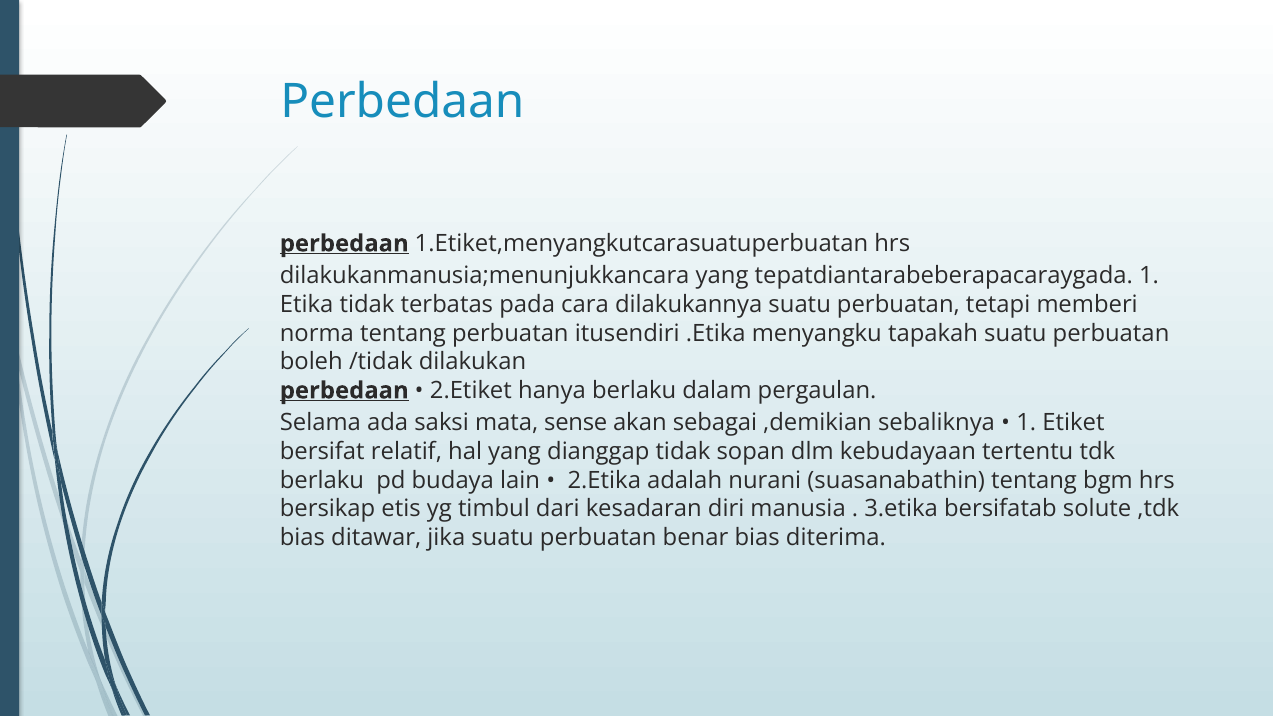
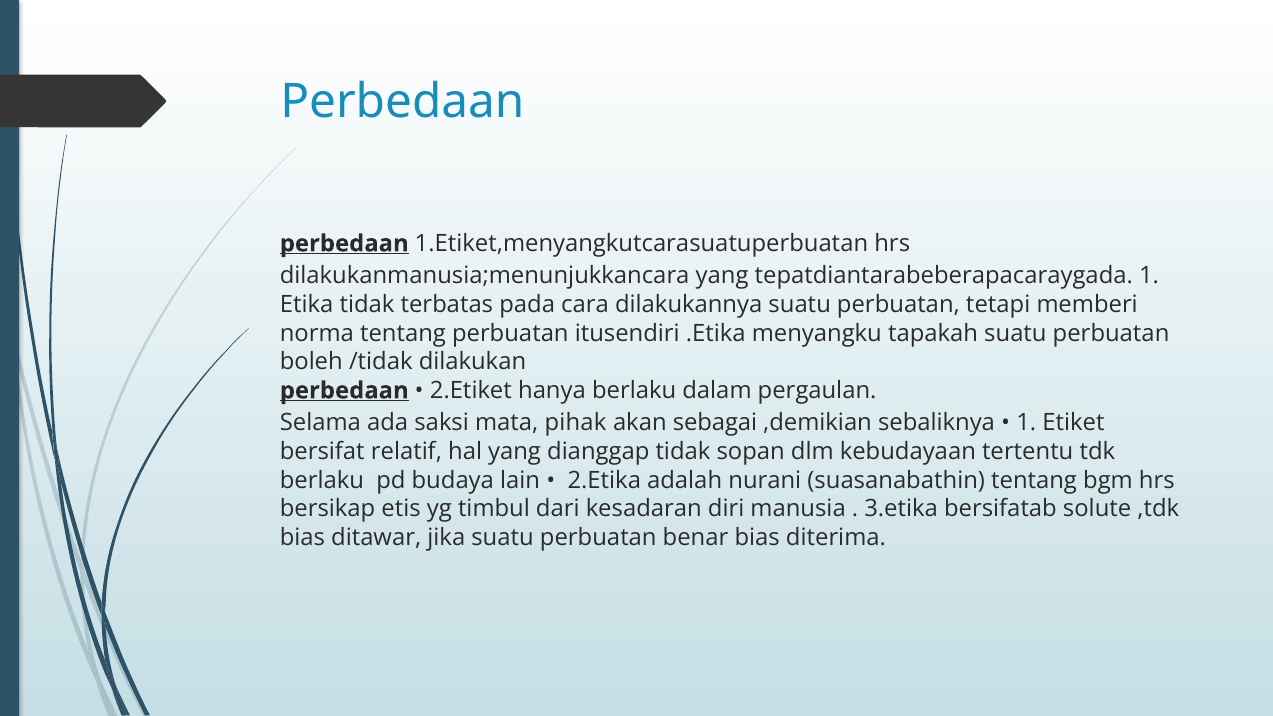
sense: sense -> pihak
